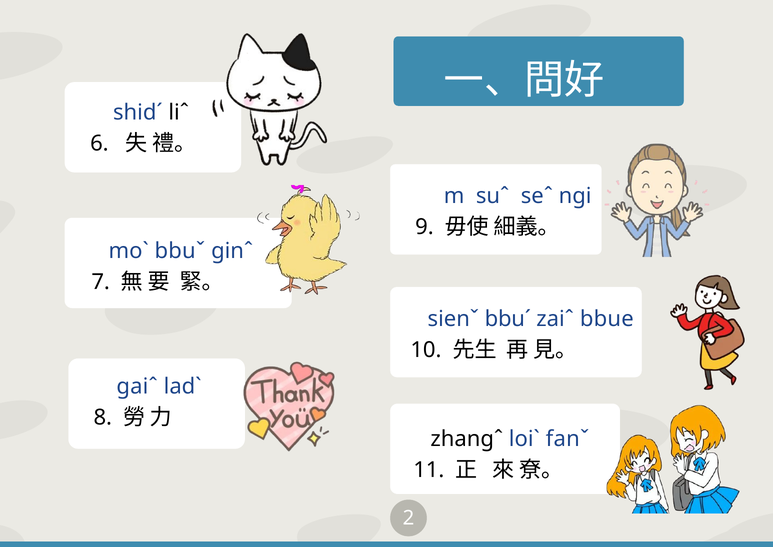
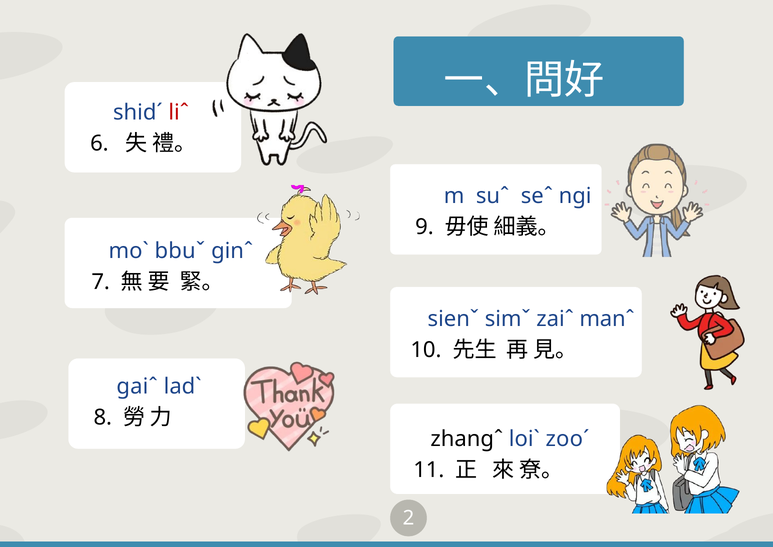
liˆ colour: black -> red
bbuˊ: bbuˊ -> simˇ
bbue: bbue -> manˆ
fanˇ: fanˇ -> zooˊ
